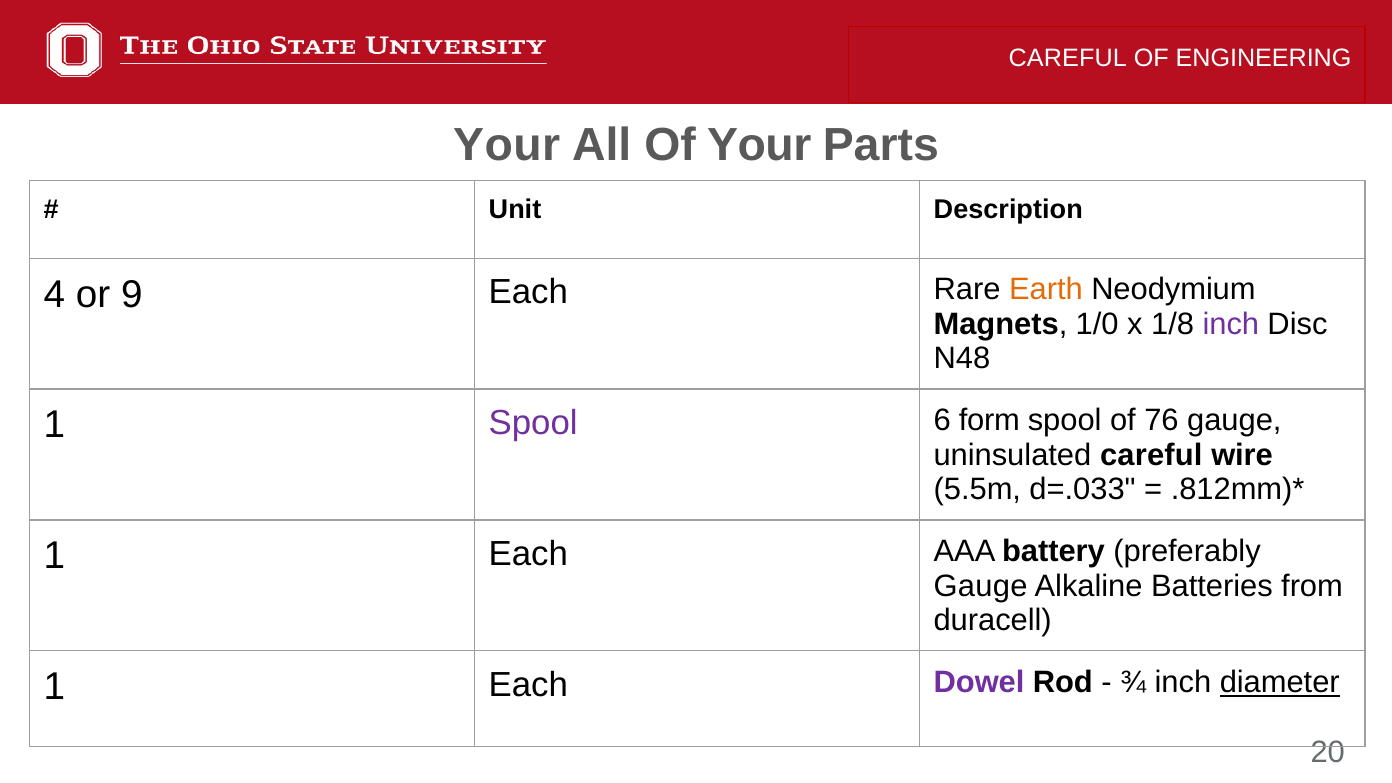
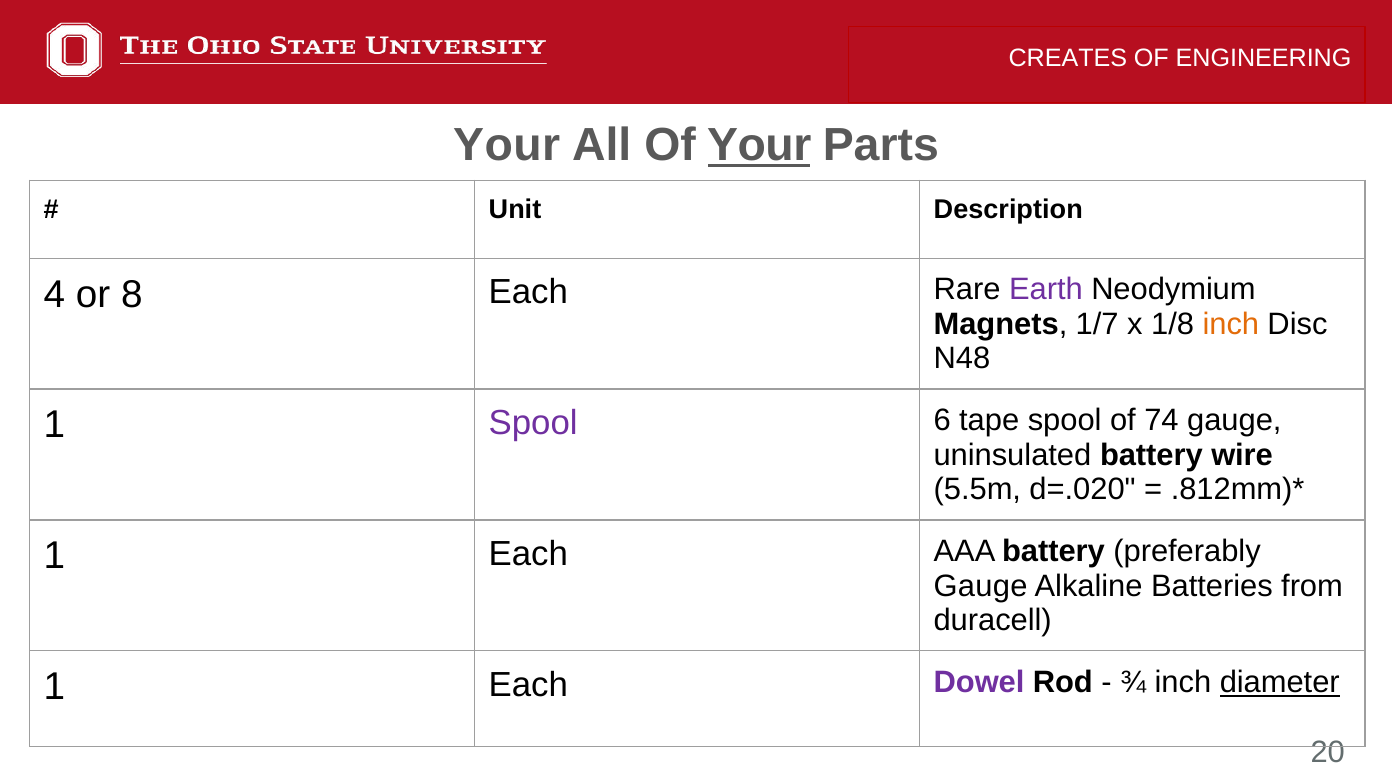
CAREFUL at (1068, 58): CAREFUL -> CREATES
Your at (759, 145) underline: none -> present
9: 9 -> 8
Earth colour: orange -> purple
1/0: 1/0 -> 1/7
inch at (1231, 324) colour: purple -> orange
form: form -> tape
76: 76 -> 74
uninsulated careful: careful -> battery
d=.033: d=.033 -> d=.020
